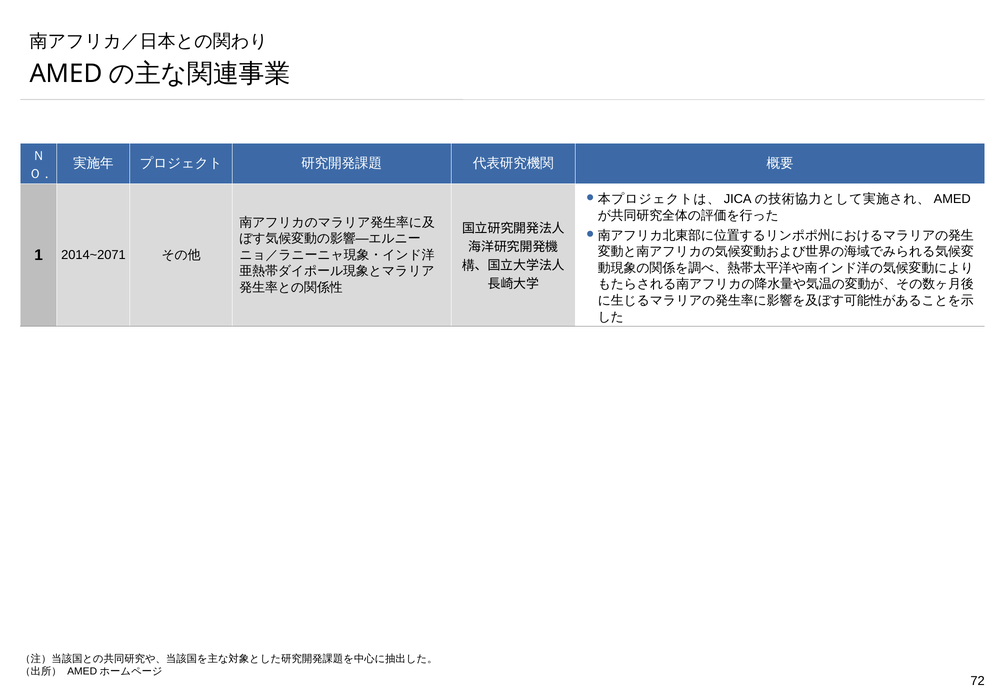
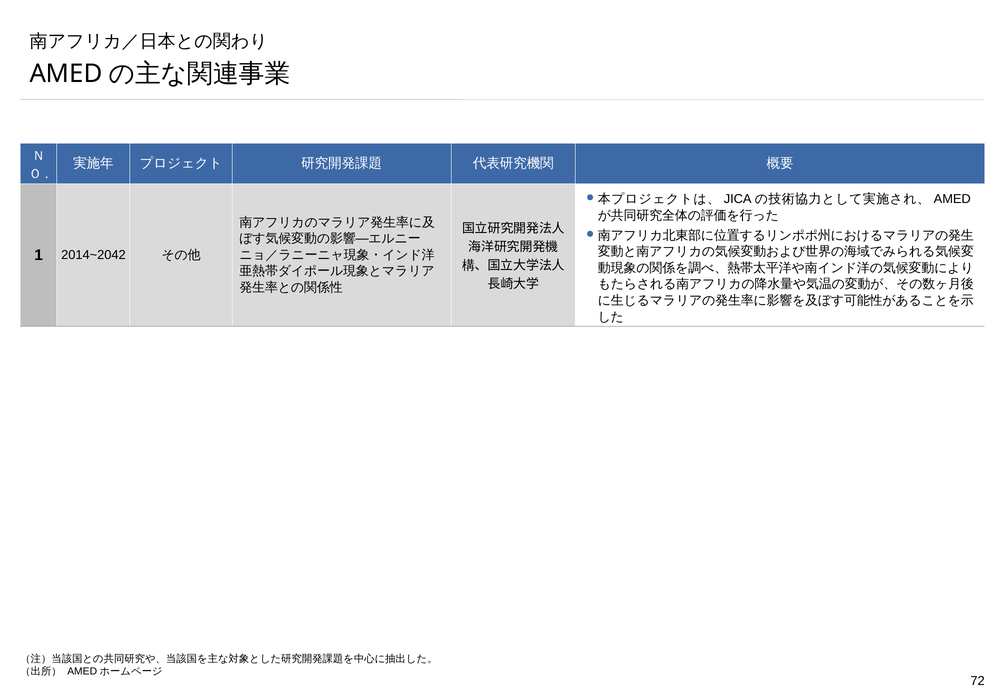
2014~2071: 2014~2071 -> 2014~2042
